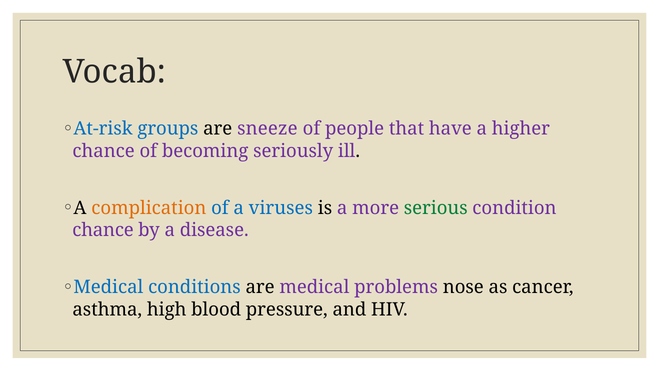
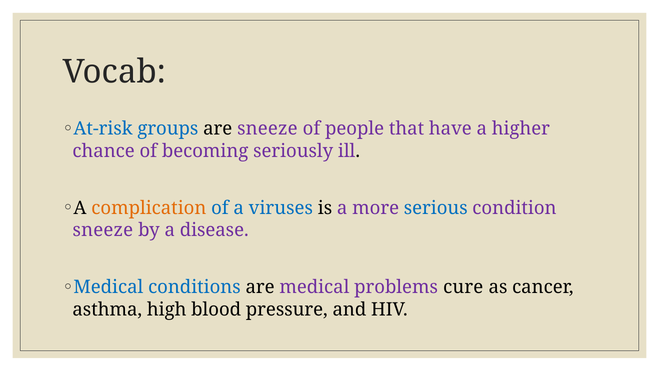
serious colour: green -> blue
chance at (103, 230): chance -> sneeze
nose: nose -> cure
